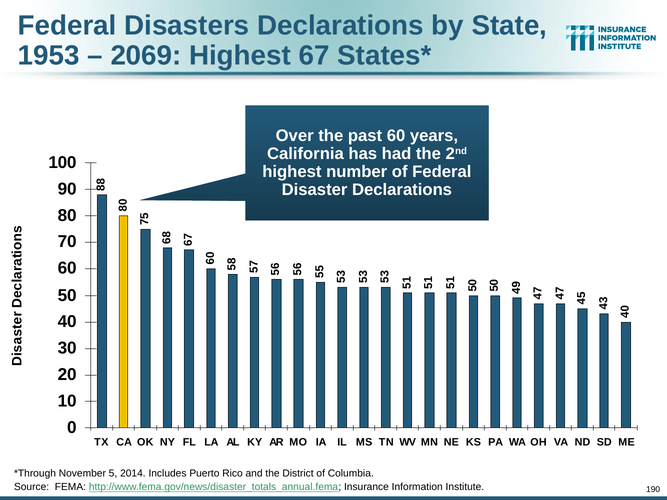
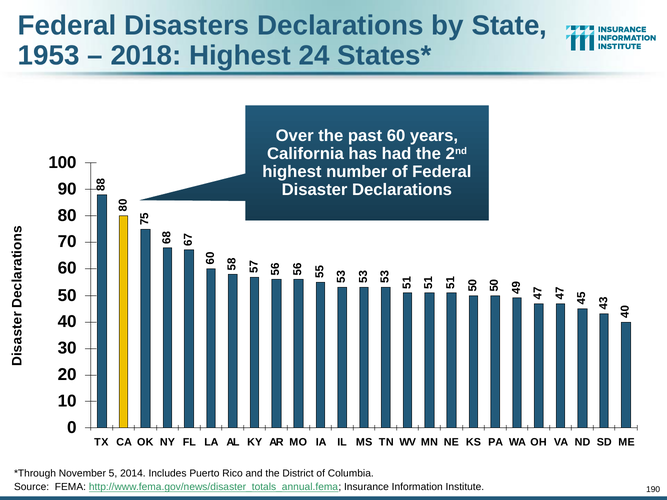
2069: 2069 -> 2018
67: 67 -> 24
